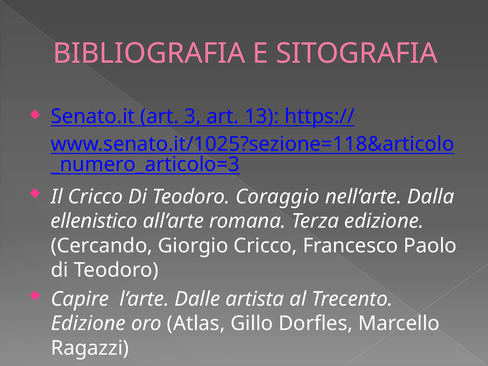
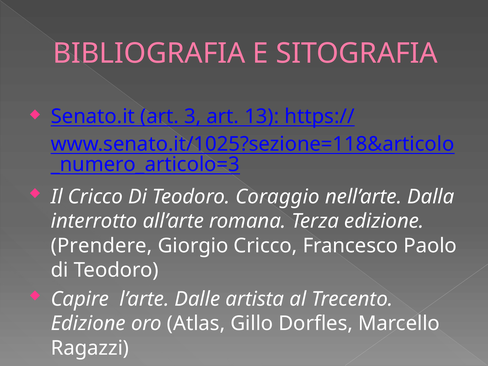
ellenistico: ellenistico -> interrotto
Cercando: Cercando -> Prendere
